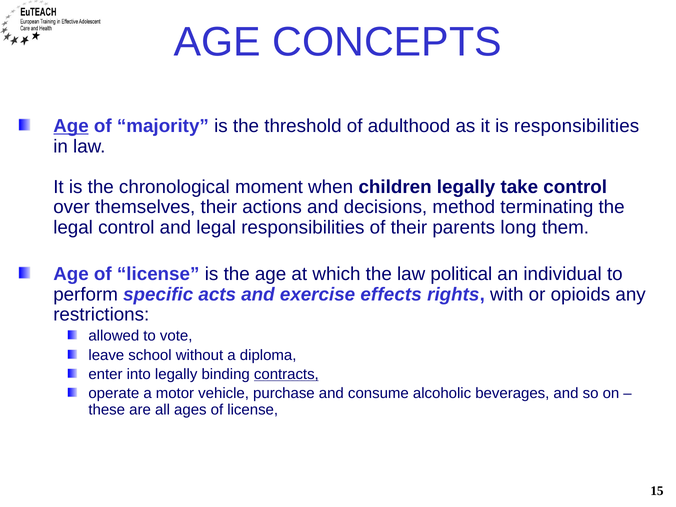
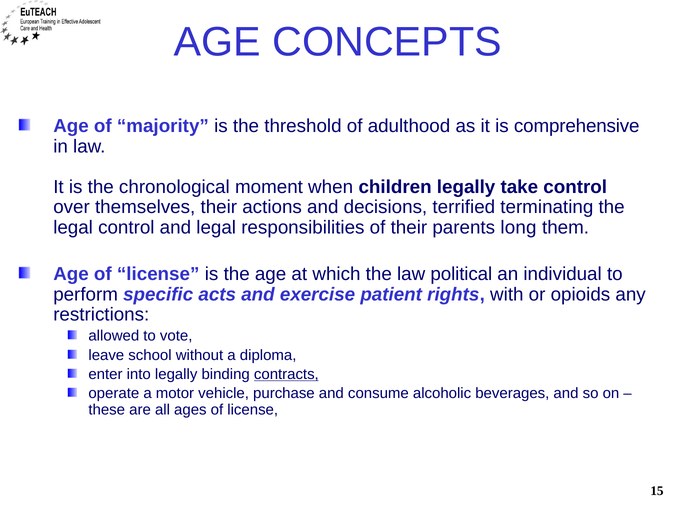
Age at (71, 126) underline: present -> none
is responsibilities: responsibilities -> comprehensive
method: method -> terrified
effects: effects -> patient
